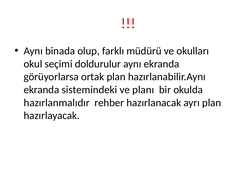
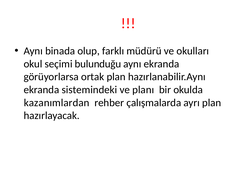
doldurulur: doldurulur -> bulunduğu
hazırlanmalıdır: hazırlanmalıdır -> kazanımlardan
hazırlanacak: hazırlanacak -> çalışmalarda
